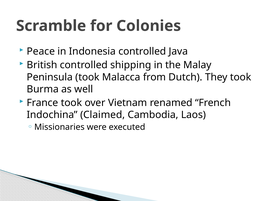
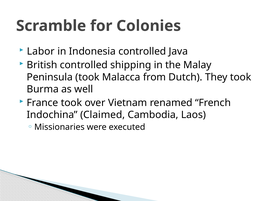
Peace: Peace -> Labor
